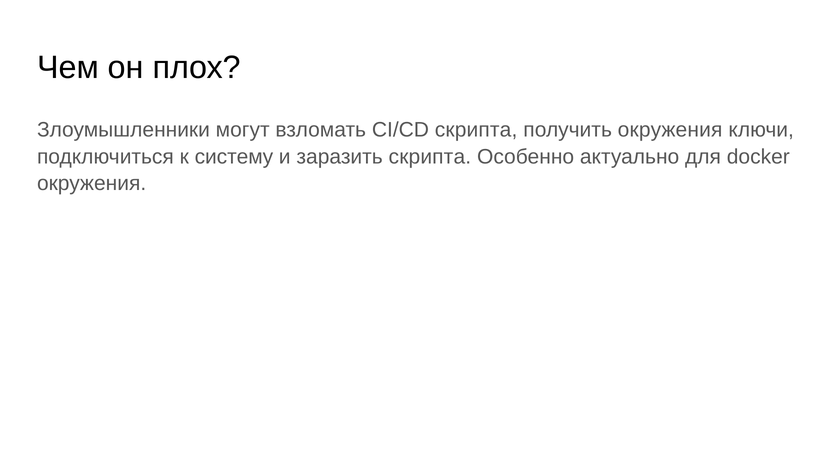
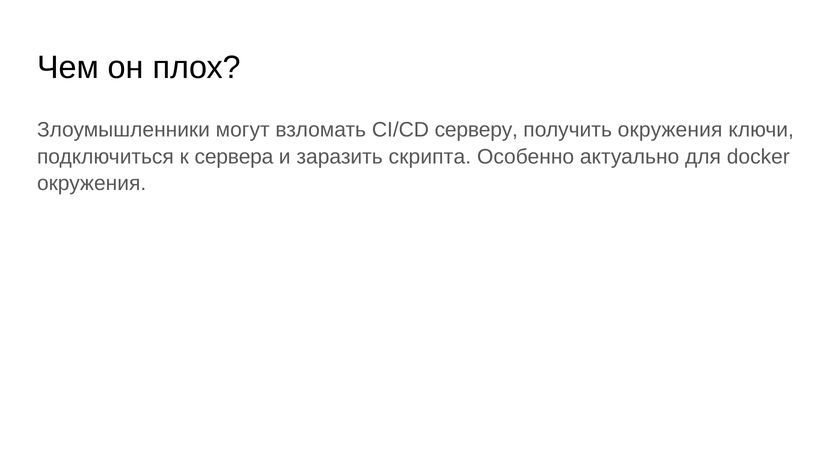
CI/CD скрипта: скрипта -> серверу
систему: систему -> сервера
